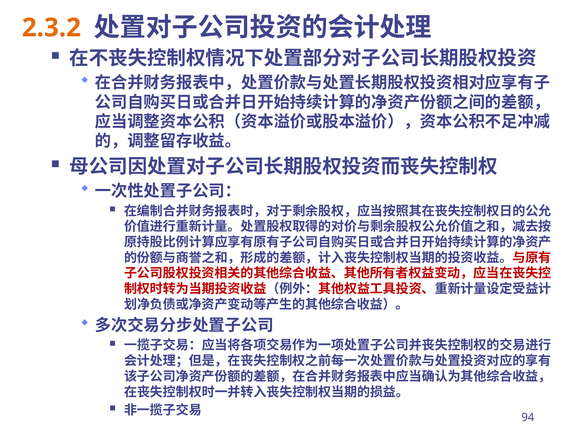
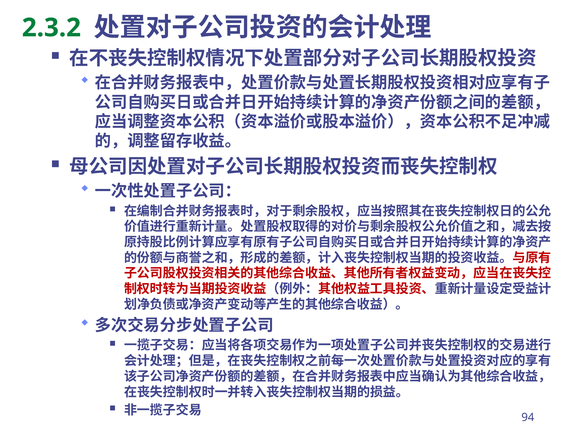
2.3.2 colour: orange -> green
